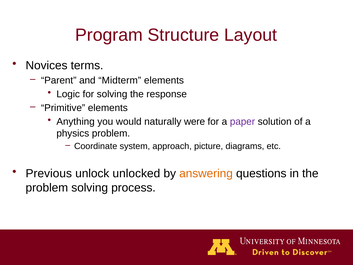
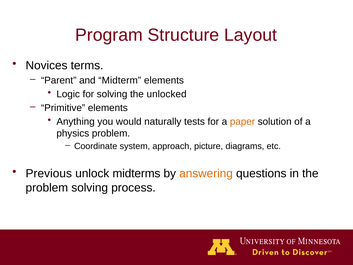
response: response -> unlocked
were: were -> tests
paper colour: purple -> orange
unlocked: unlocked -> midterms
